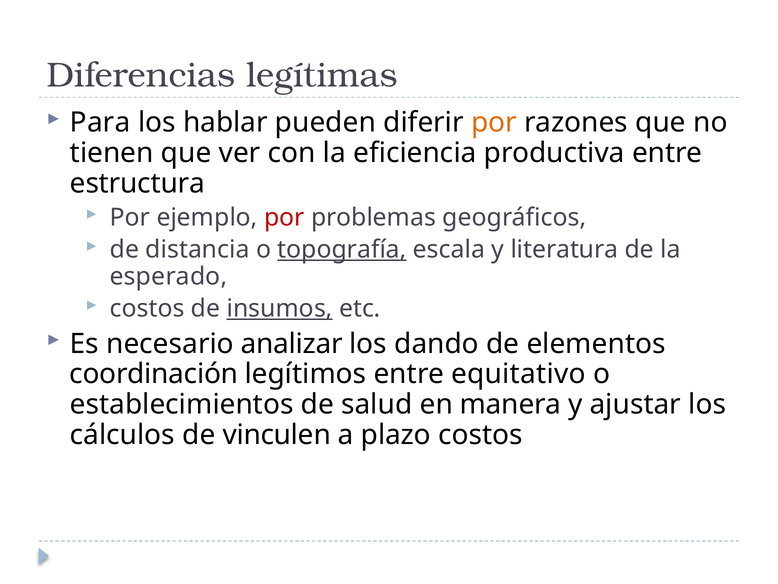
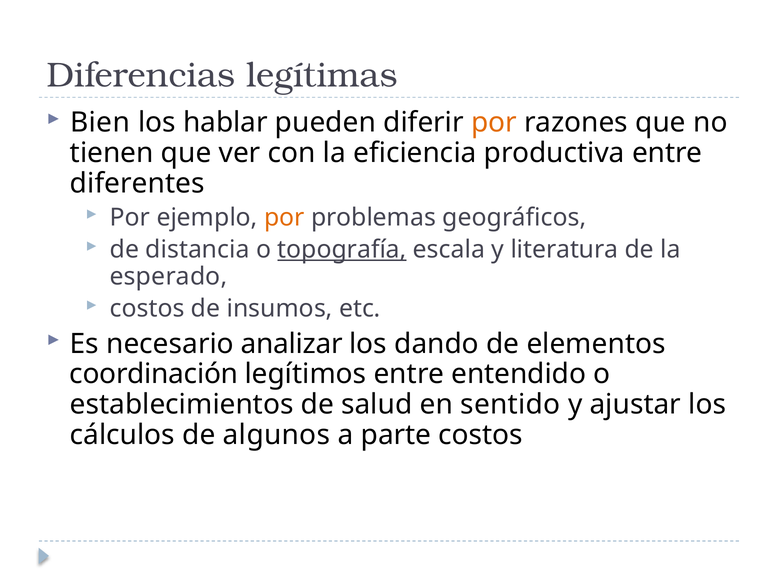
Para: Para -> Bien
estructura: estructura -> diferentes
por at (284, 217) colour: red -> orange
insumos underline: present -> none
equitativo: equitativo -> entendido
manera: manera -> sentido
vinculen: vinculen -> algunos
plazo: plazo -> parte
